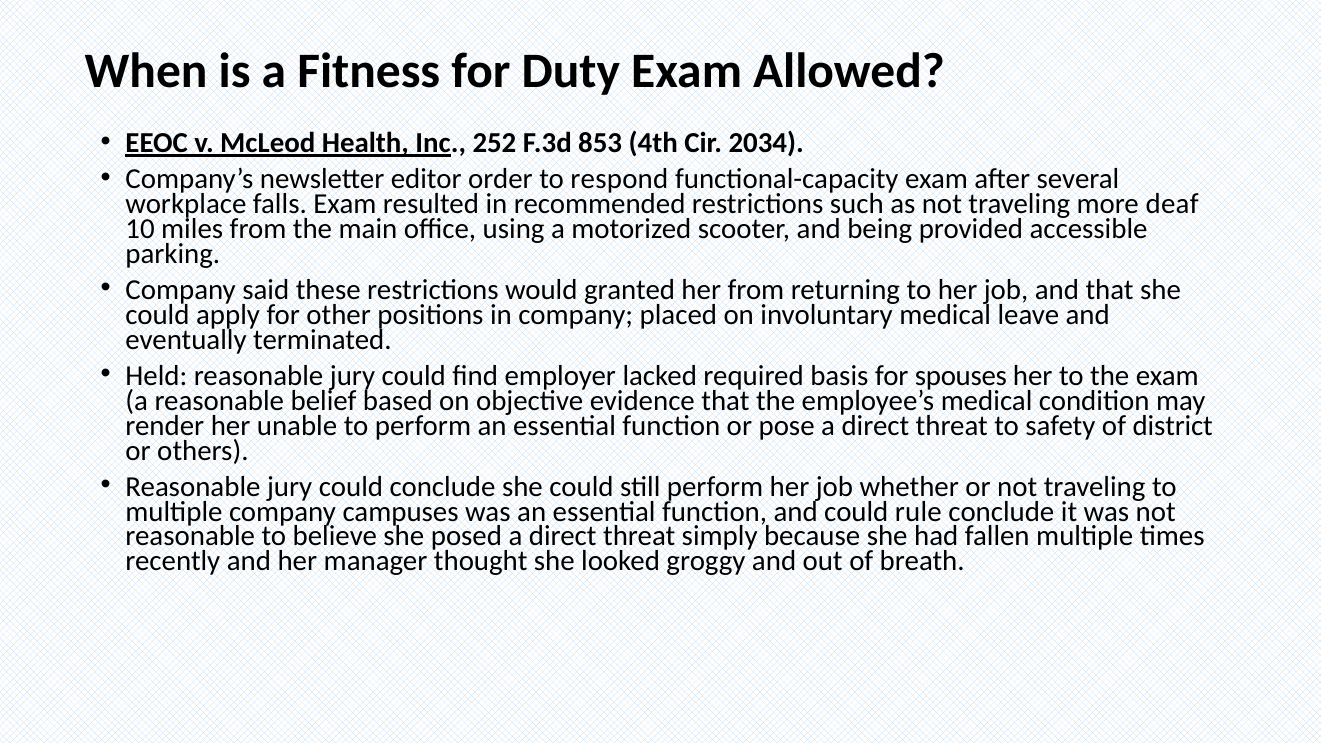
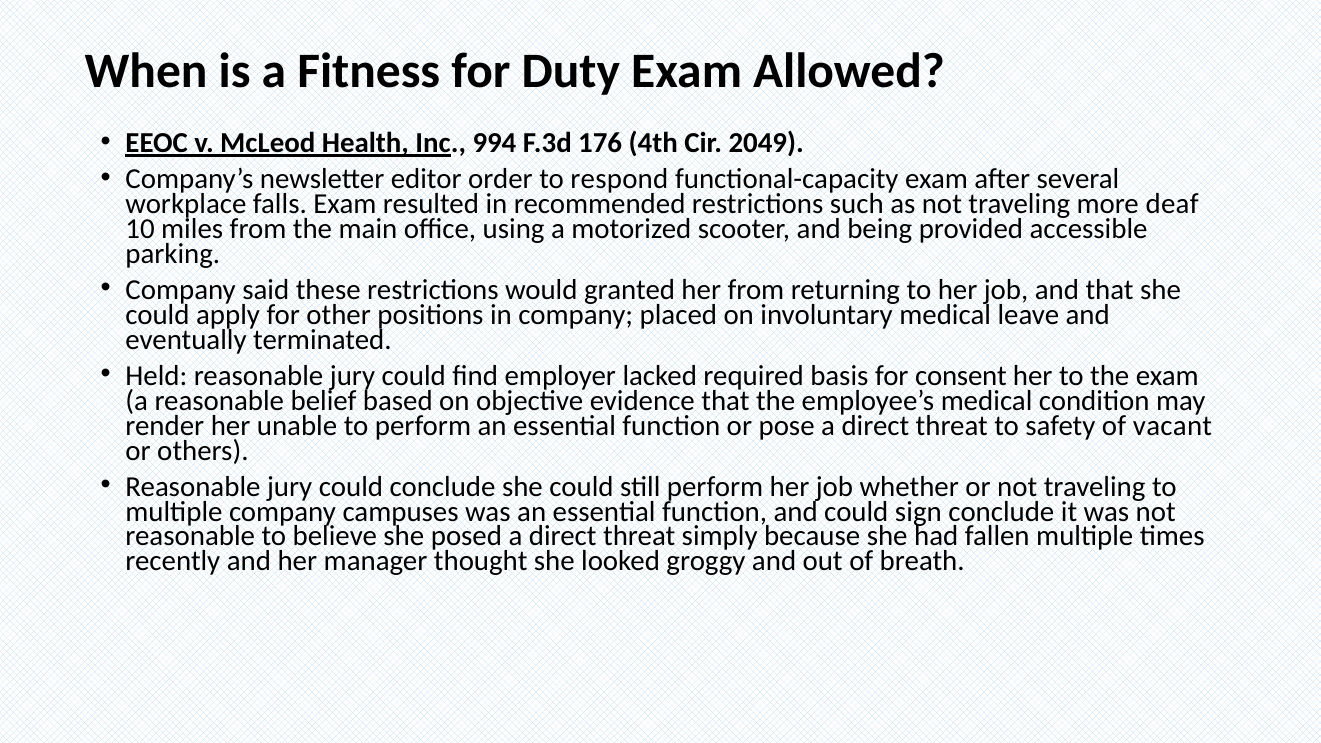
252: 252 -> 994
853: 853 -> 176
2034: 2034 -> 2049
spouses: spouses -> consent
district: district -> vacant
rule: rule -> sign
